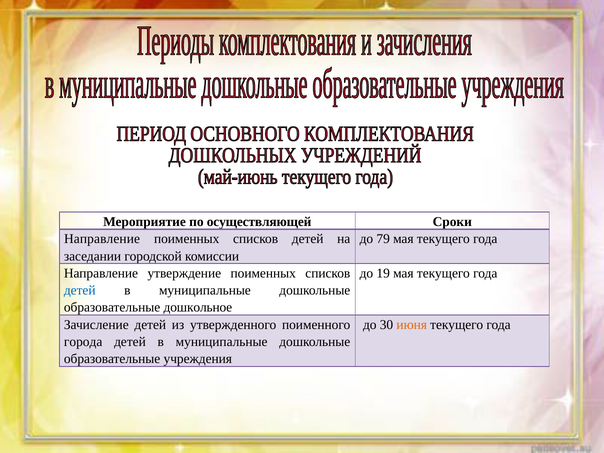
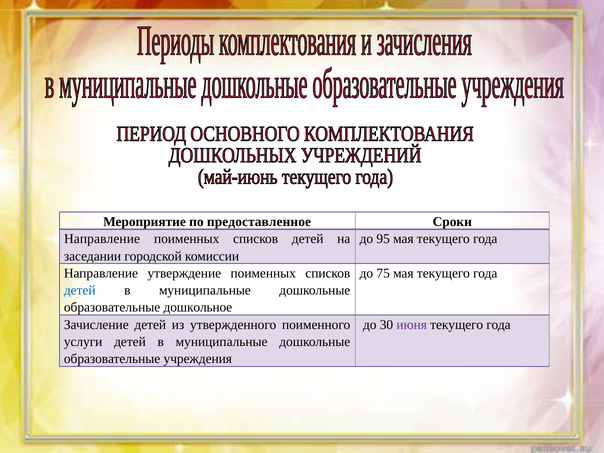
осуществляющей: осуществляющей -> предоставленное
79: 79 -> 95
19: 19 -> 75
июня colour: orange -> purple
города: города -> услуги
